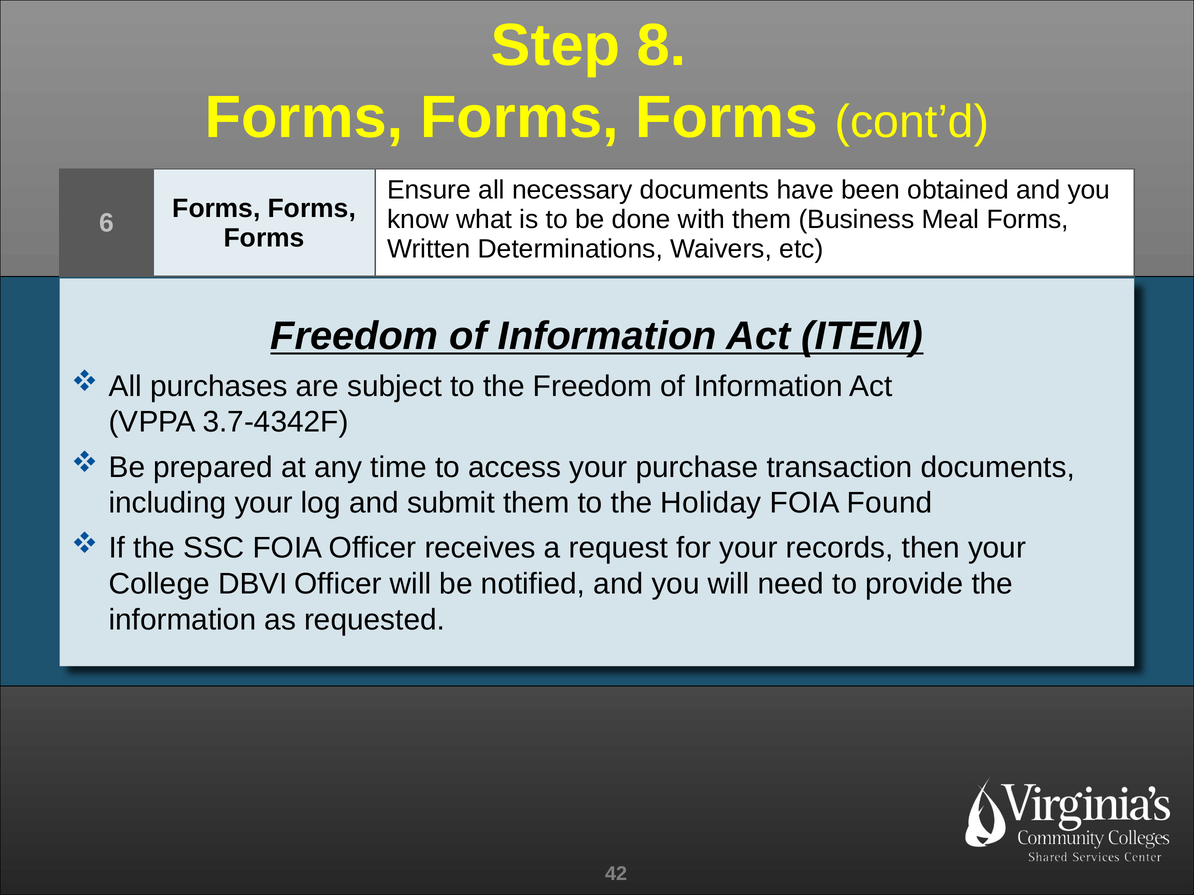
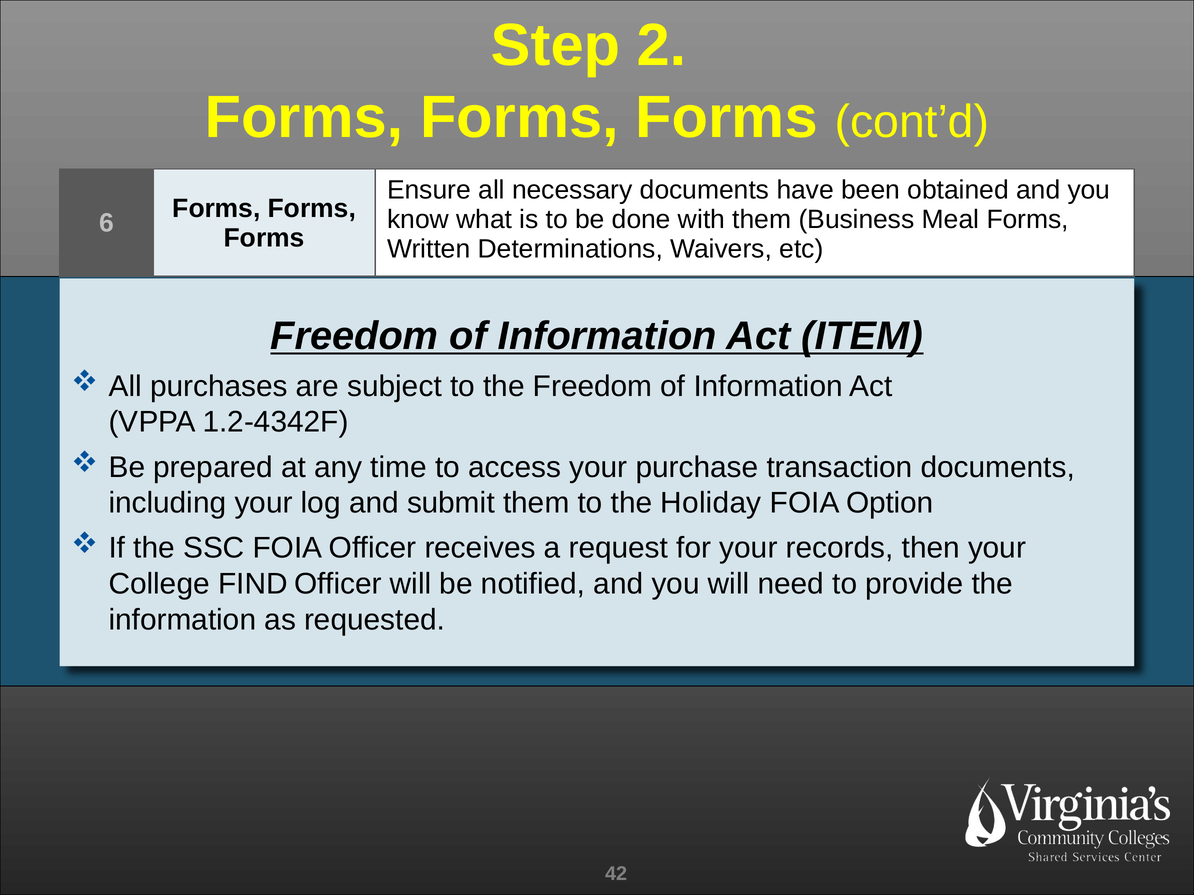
8: 8 -> 2
3.7-4342F: 3.7-4342F -> 1.2-4342F
Found: Found -> Option
DBVI: DBVI -> FIND
